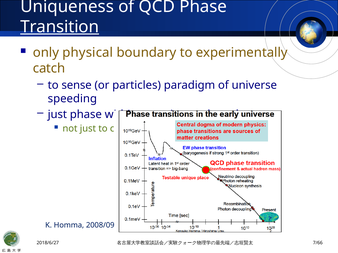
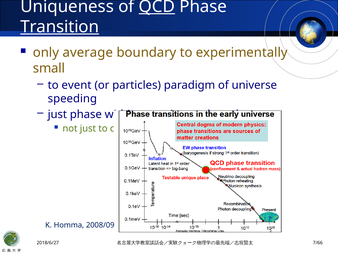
QCD underline: none -> present
physical: physical -> average
catch at (49, 69): catch -> small
sense: sense -> event
